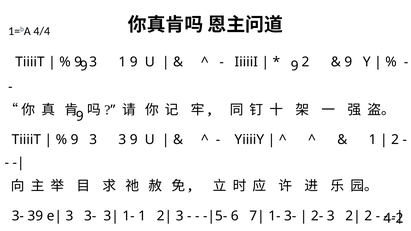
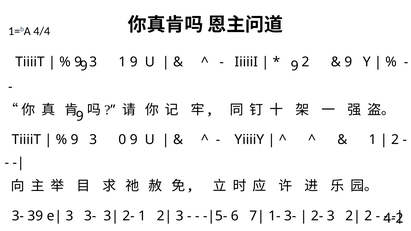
3 3: 3 -> 0
1- at (128, 216): 1- -> 2-
